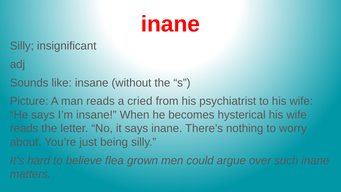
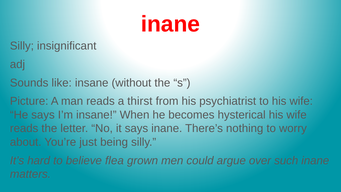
cried: cried -> thirst
